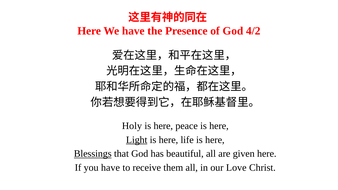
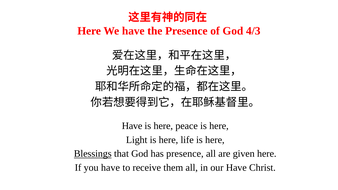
4/2: 4/2 -> 4/3
Holy at (132, 126): Holy -> Have
Light underline: present -> none
has beautiful: beautiful -> presence
our Love: Love -> Have
